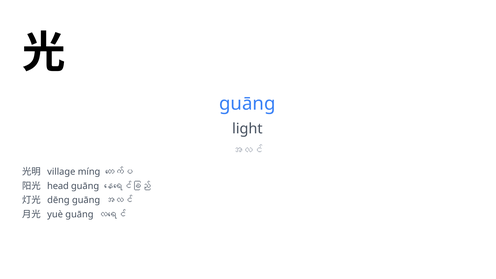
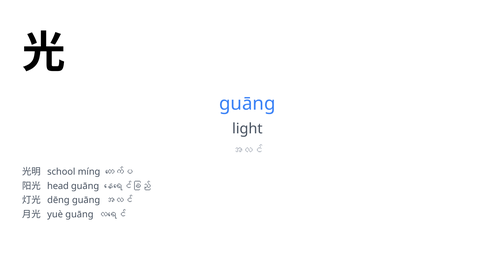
village: village -> school
